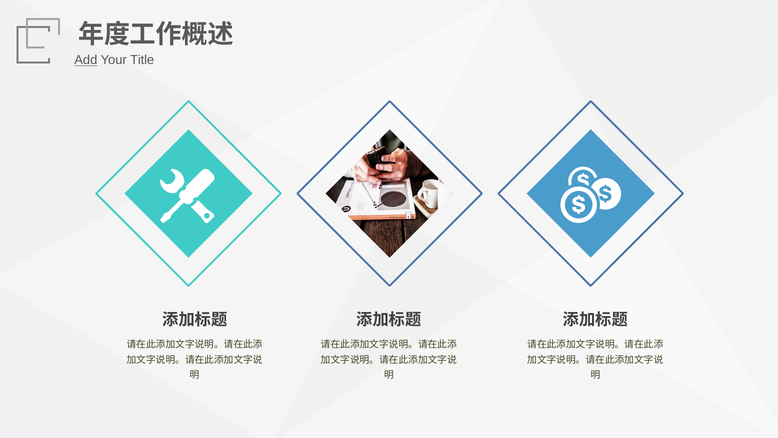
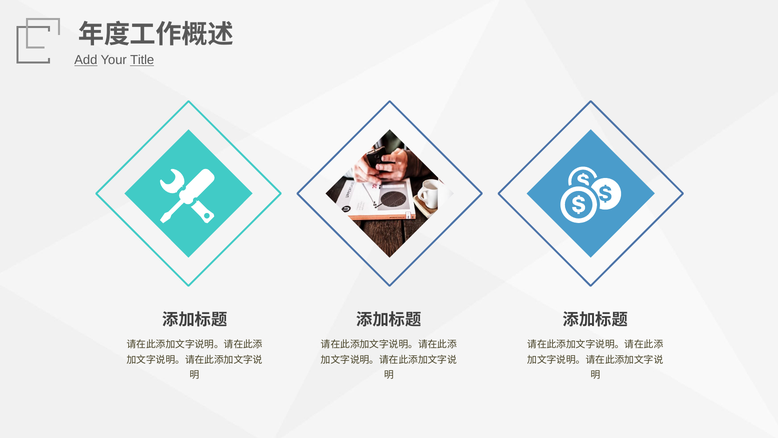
Title underline: none -> present
